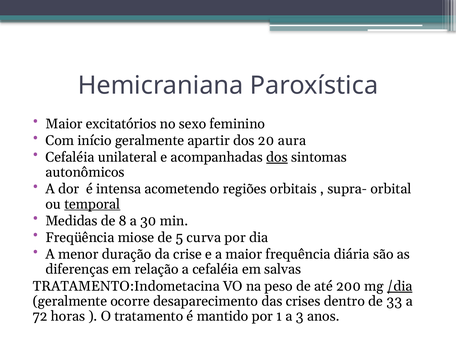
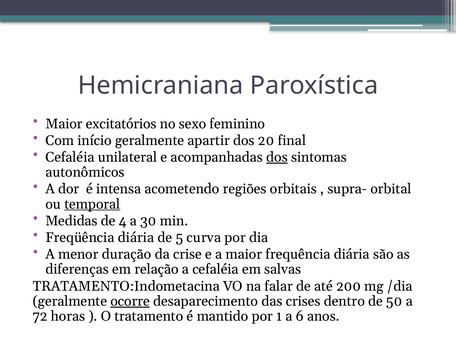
aura: aura -> final
8: 8 -> 4
Freqüência miose: miose -> diária
peso: peso -> falar
/dia underline: present -> none
ocorre underline: none -> present
33: 33 -> 50
3: 3 -> 6
